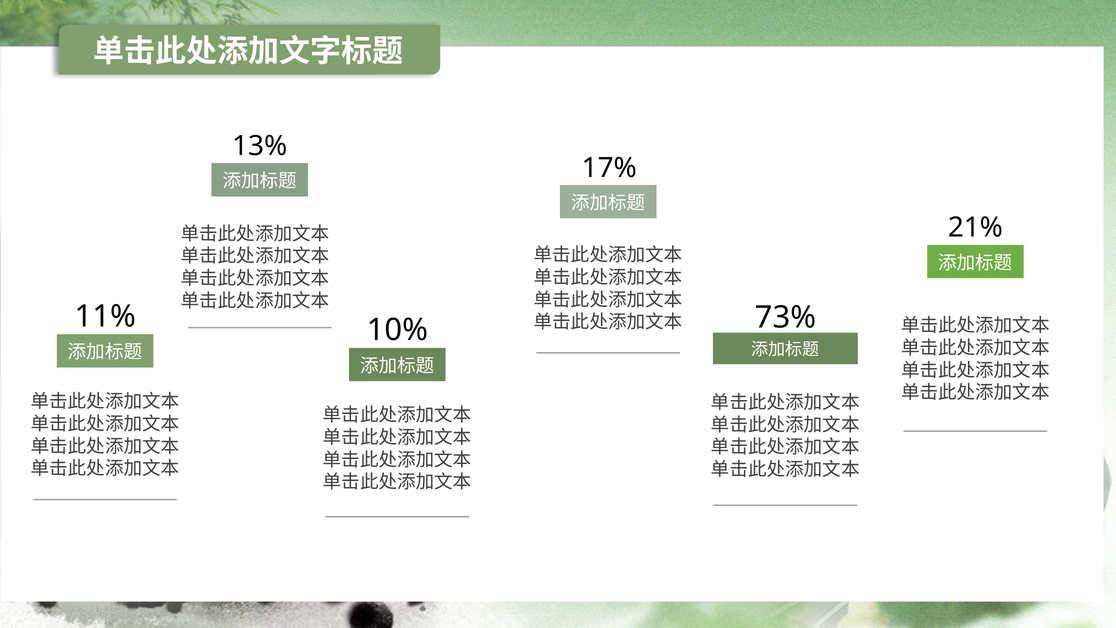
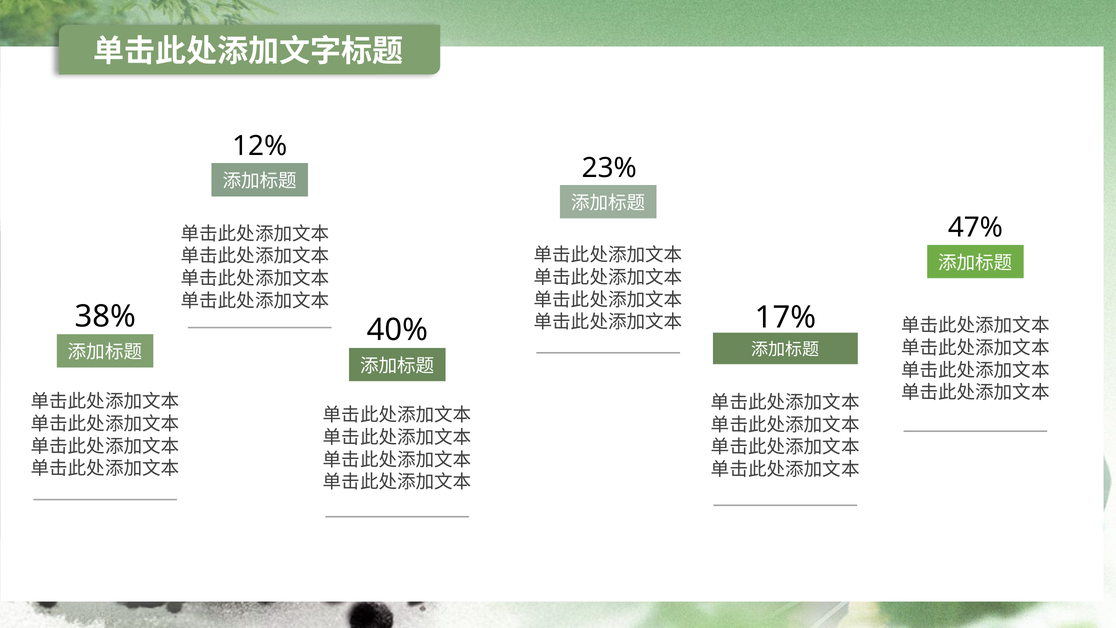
13%: 13% -> 12%
17%: 17% -> 23%
21%: 21% -> 47%
11%: 11% -> 38%
73%: 73% -> 17%
10%: 10% -> 40%
